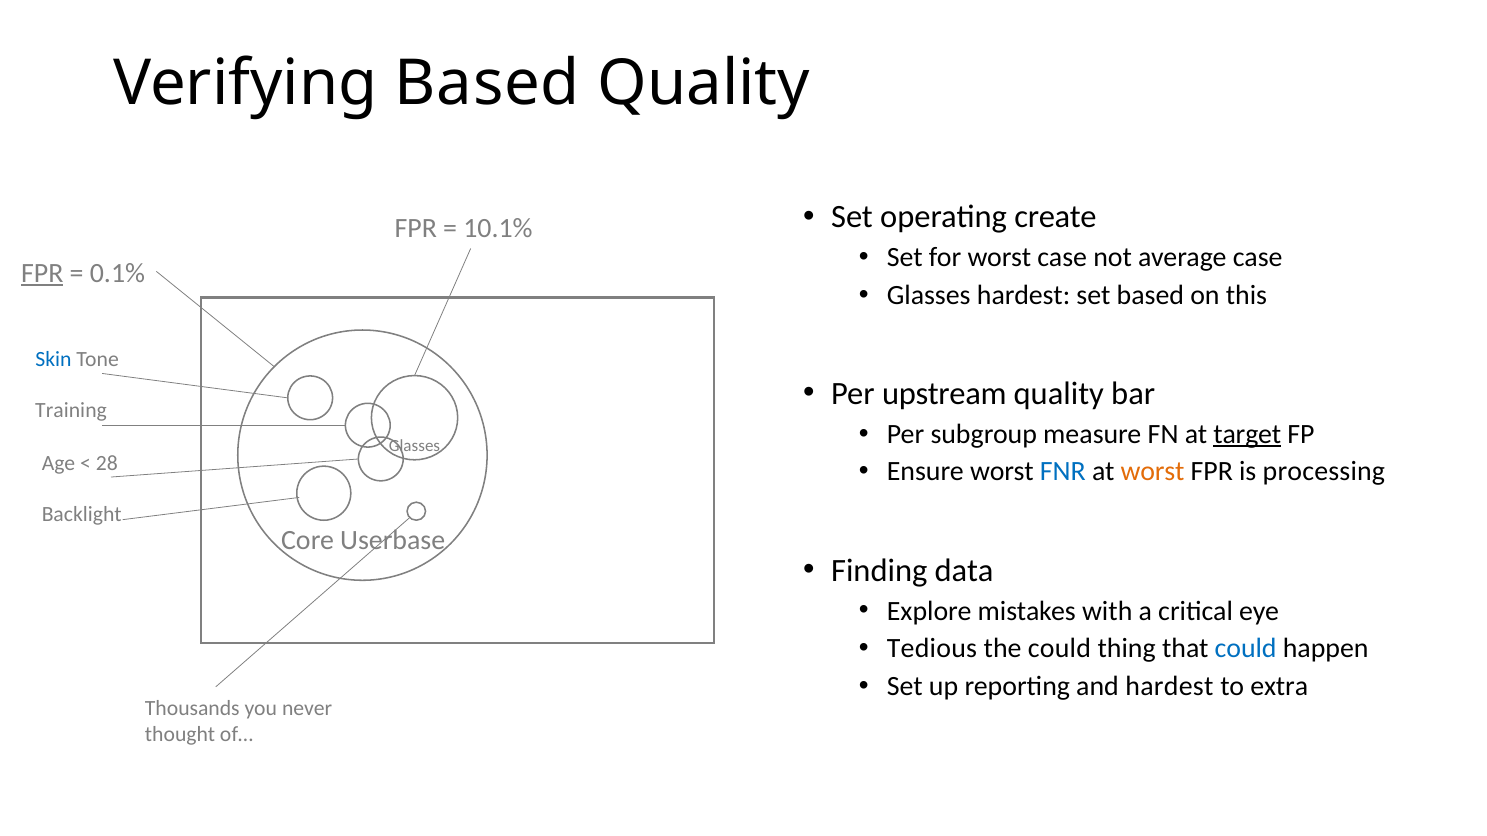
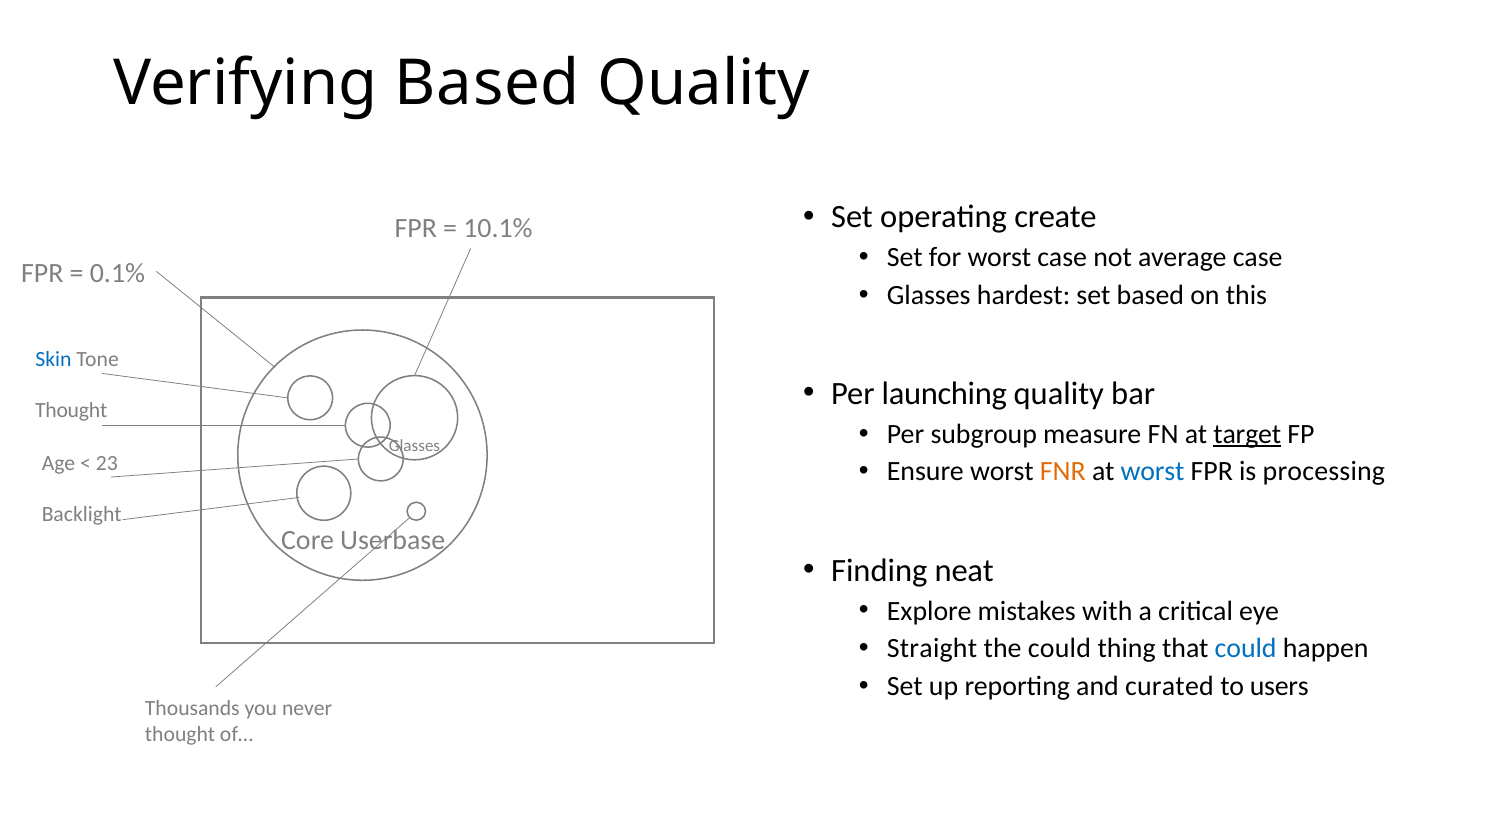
FPR at (42, 273) underline: present -> none
upstream: upstream -> launching
Training at (71, 411): Training -> Thought
28: 28 -> 23
FNR colour: blue -> orange
worst at (1153, 472) colour: orange -> blue
data: data -> neat
Tedious: Tedious -> Straight
and hardest: hardest -> curated
extra: extra -> users
